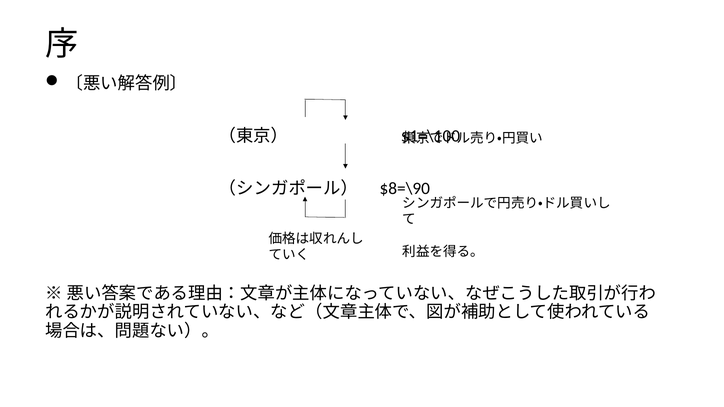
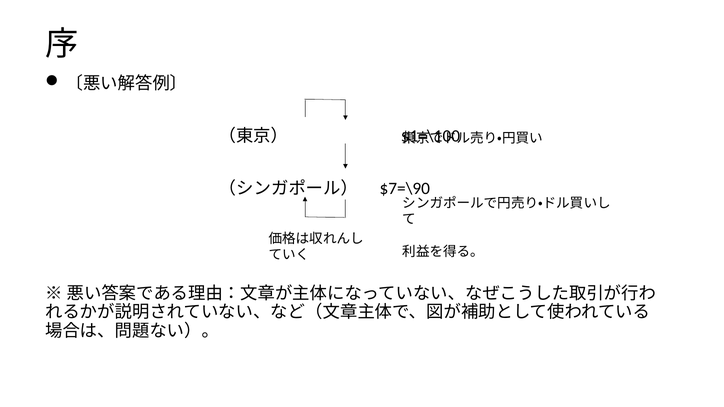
$8=\90: $8=\90 -> $7=\90
